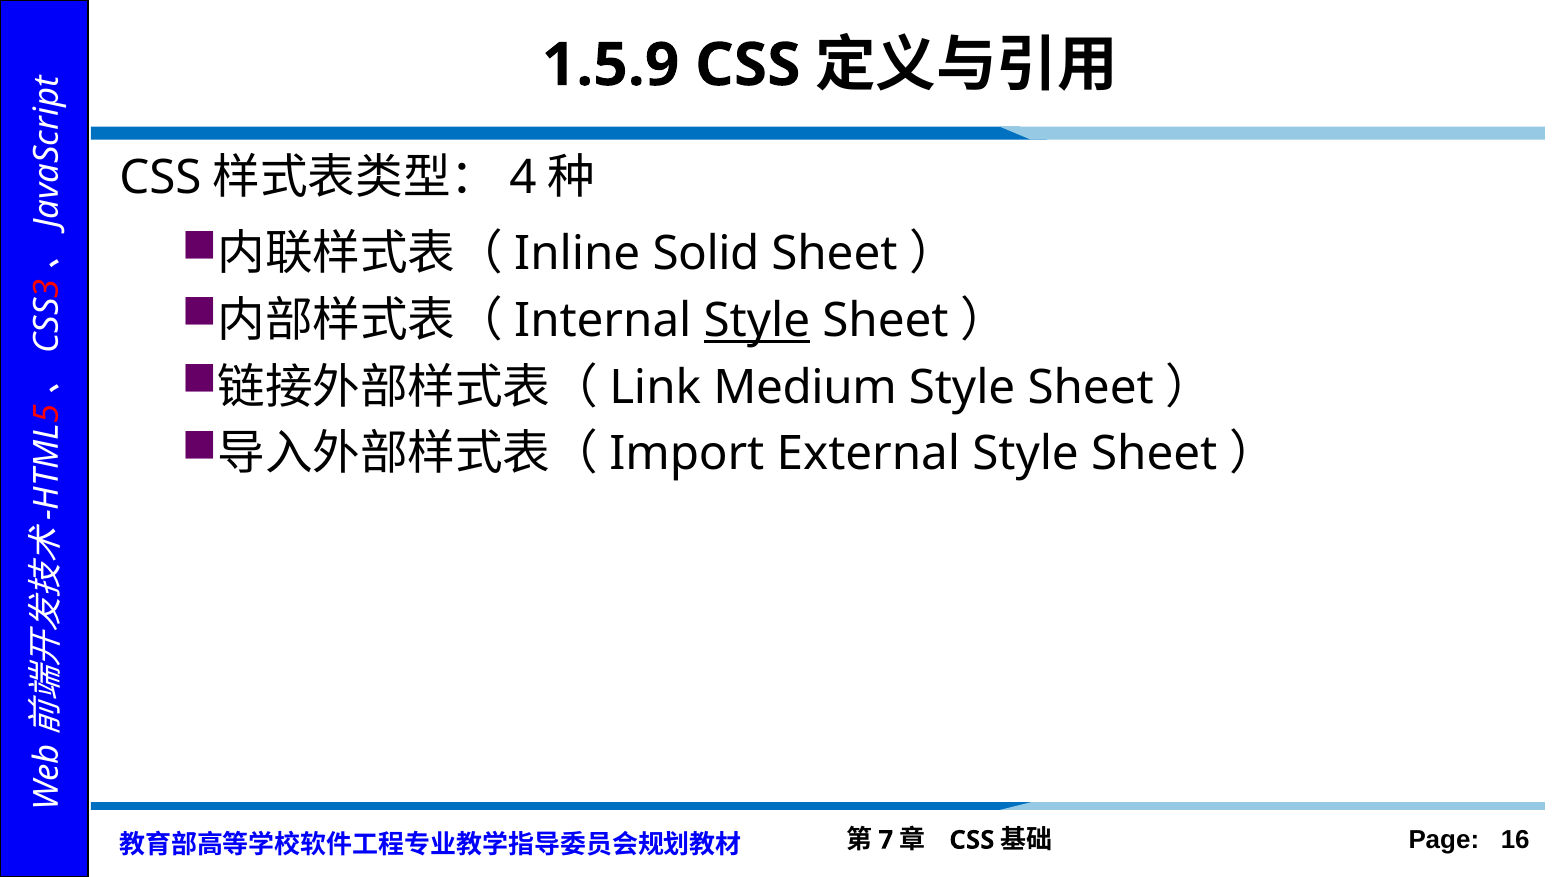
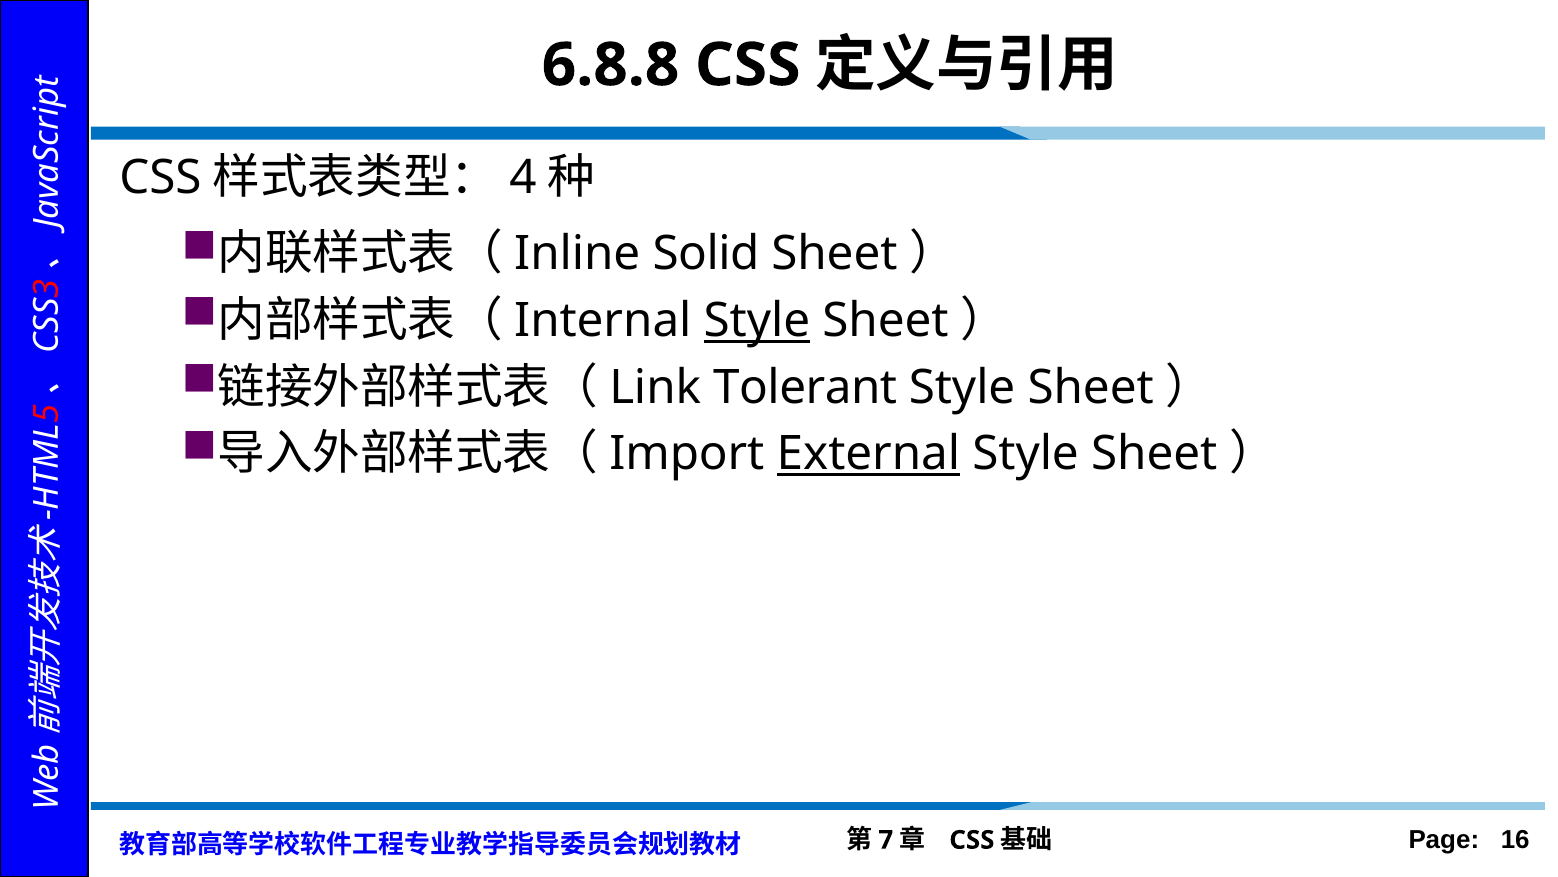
1.5.9: 1.5.9 -> 6.8.8
Medium: Medium -> Tolerant
External underline: none -> present
